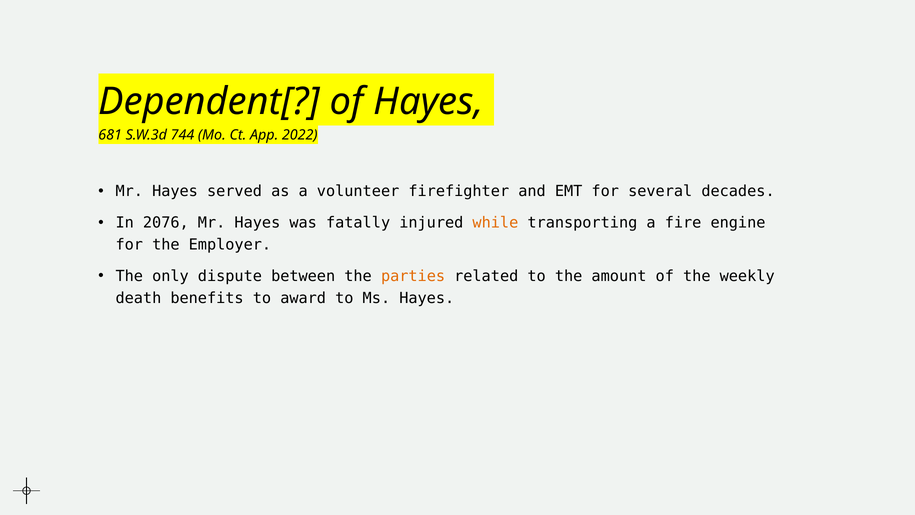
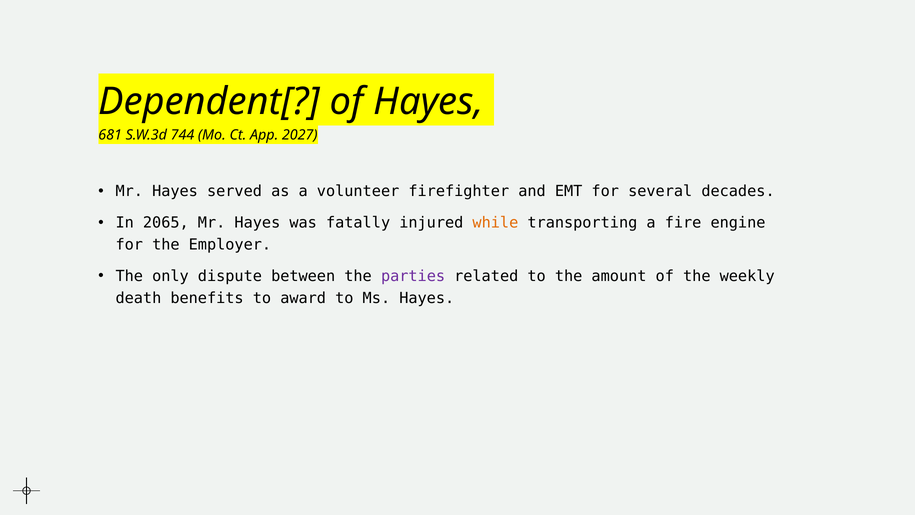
2022: 2022 -> 2027
2076: 2076 -> 2065
parties colour: orange -> purple
